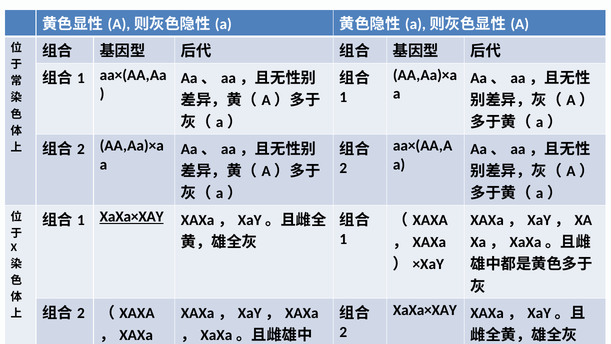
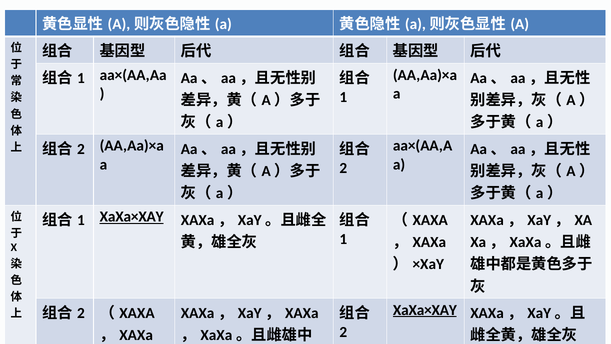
XaXa×XAY at (425, 310) underline: none -> present
